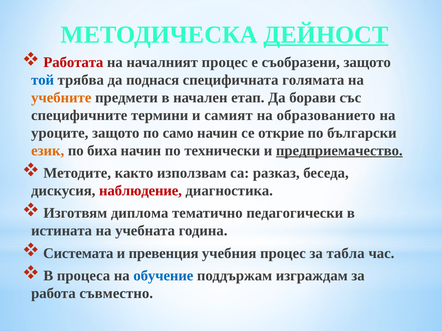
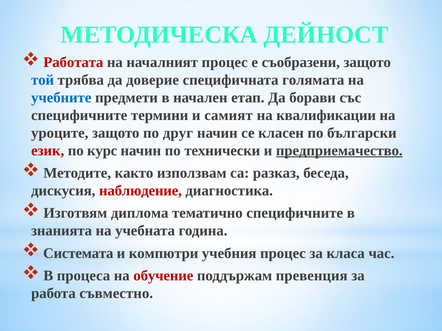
ДЕЙНОСТ underline: present -> none
поднася: поднася -> доверие
учебните colour: orange -> blue
образованието: образованието -> квалификации
само: само -> друг
открие: открие -> класен
език colour: orange -> red
биха: биха -> курс
тематично педагогически: педагогически -> специфичните
истината: истината -> знанията
превенция: превенция -> компютри
табла: табла -> класа
обучение colour: blue -> red
изграждам: изграждам -> превенция
